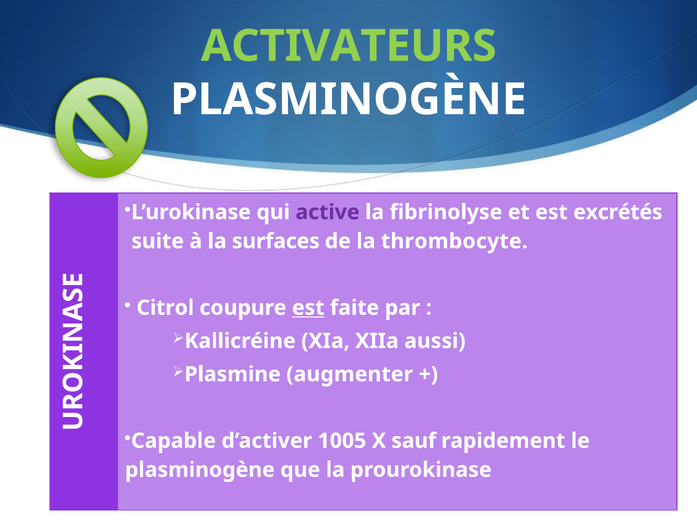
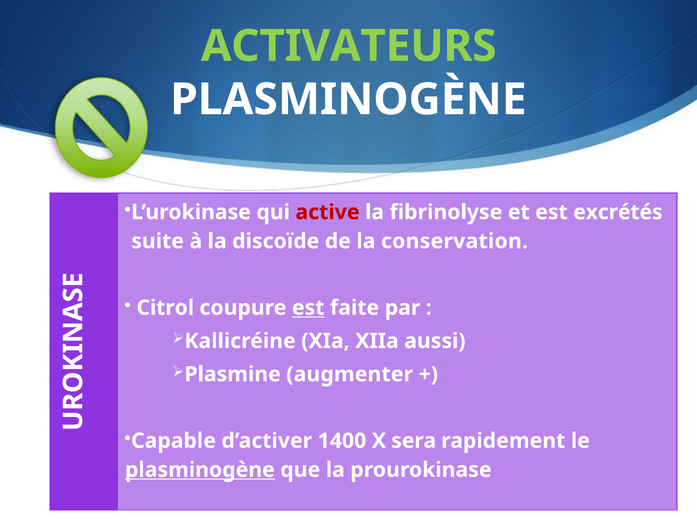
active colour: purple -> red
surfaces: surfaces -> discoïde
thrombocyte: thrombocyte -> conservation
1005: 1005 -> 1400
sauf: sauf -> sera
plasminogène at (200, 471) underline: none -> present
